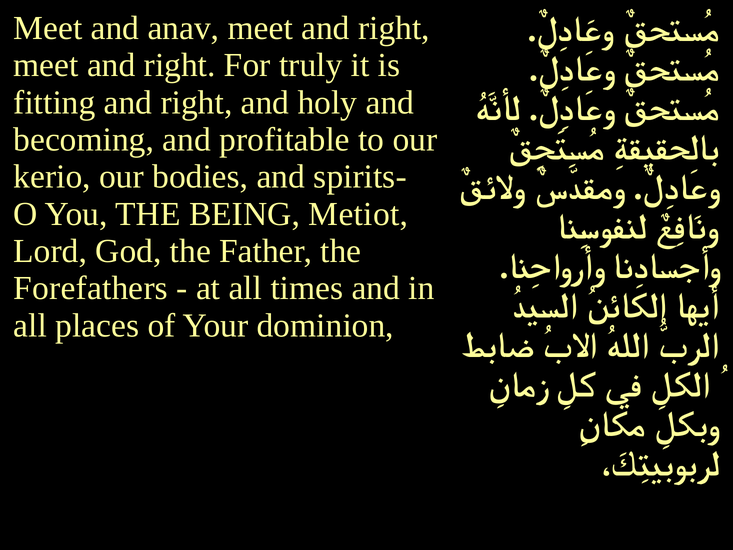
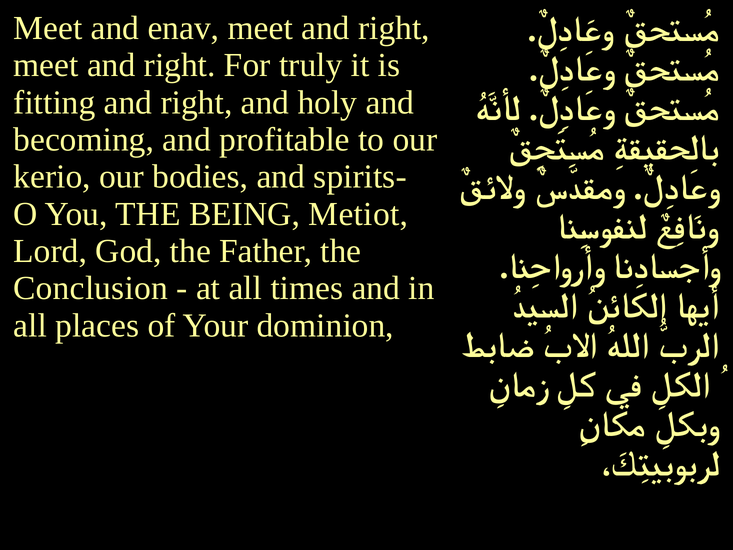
anav: anav -> enav
Forefathers: Forefathers -> Conclusion
